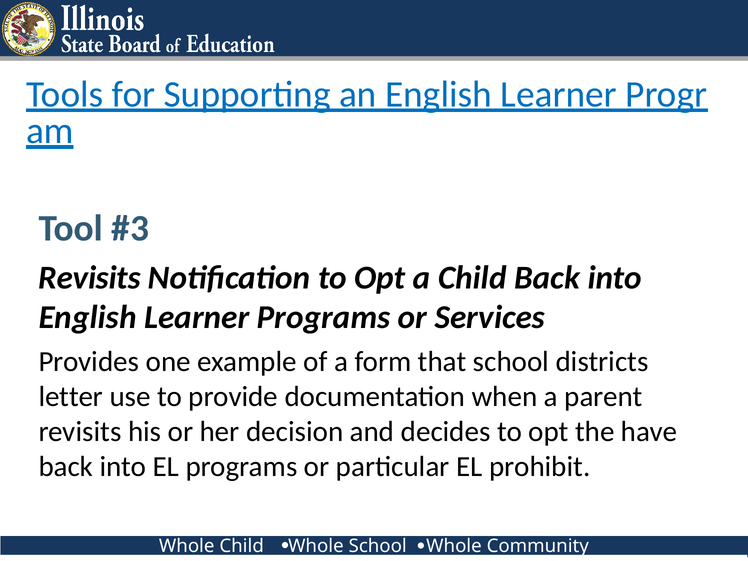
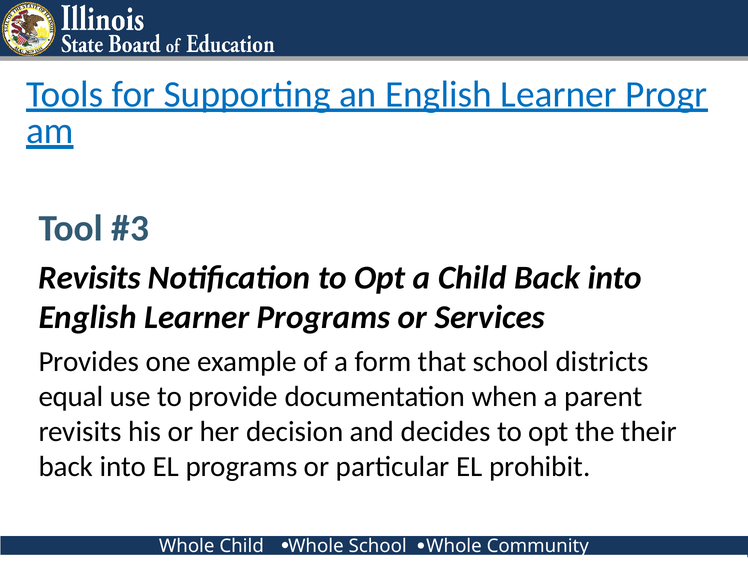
letter: letter -> equal
have: have -> their
